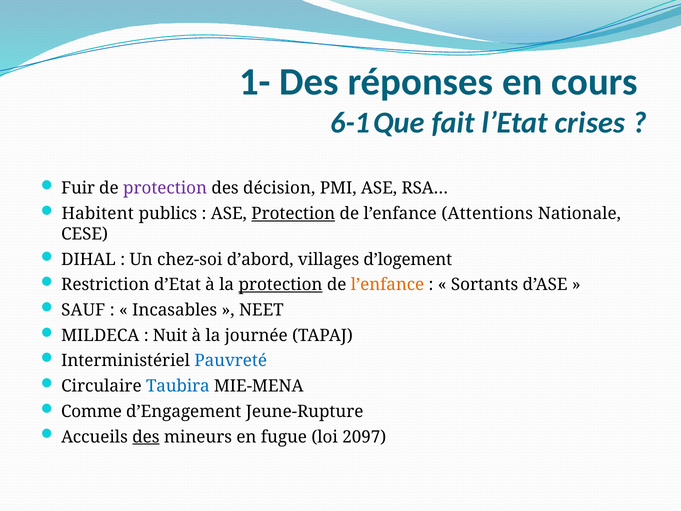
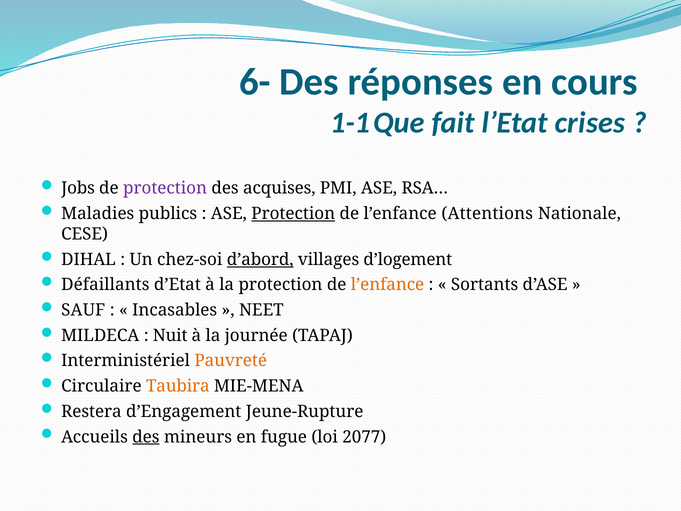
1-: 1- -> 6-
6-1: 6-1 -> 1-1
Fuir: Fuir -> Jobs
décision: décision -> acquises
Habitent: Habitent -> Maladies
d’abord underline: none -> present
Restriction: Restriction -> Défaillants
protection at (281, 285) underline: present -> none
Pauvreté colour: blue -> orange
Taubira colour: blue -> orange
Comme: Comme -> Restera
2097: 2097 -> 2077
